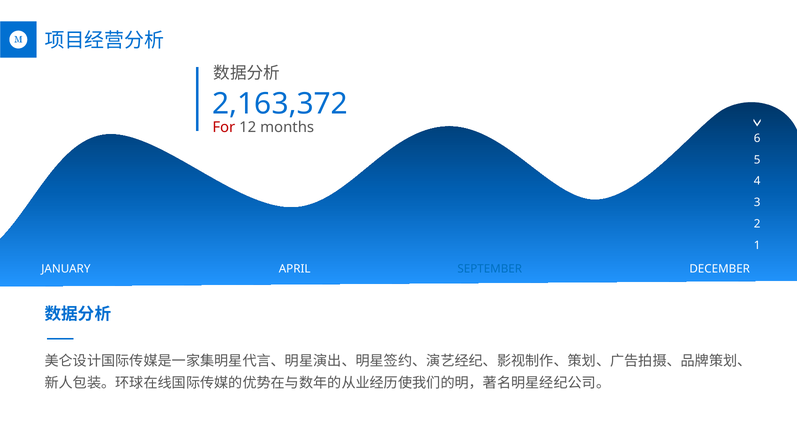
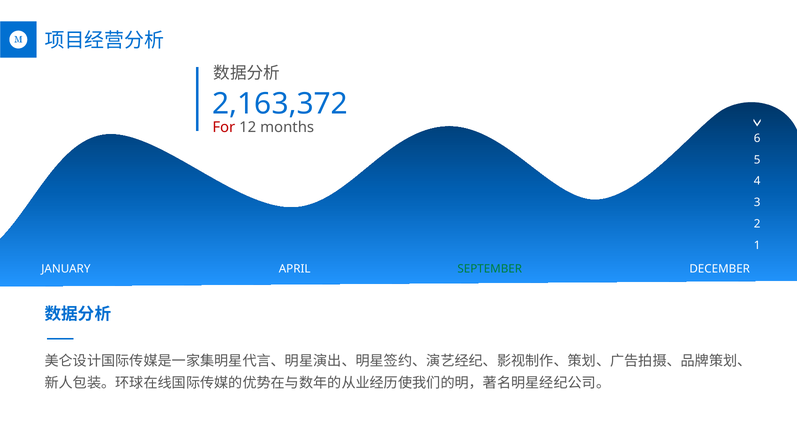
SEPTEMBER colour: blue -> green
